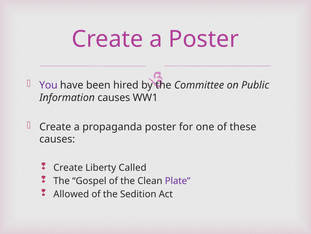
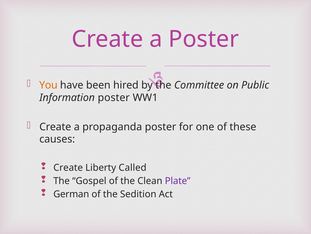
You colour: purple -> orange
Information causes: causes -> poster
Allowed: Allowed -> German
